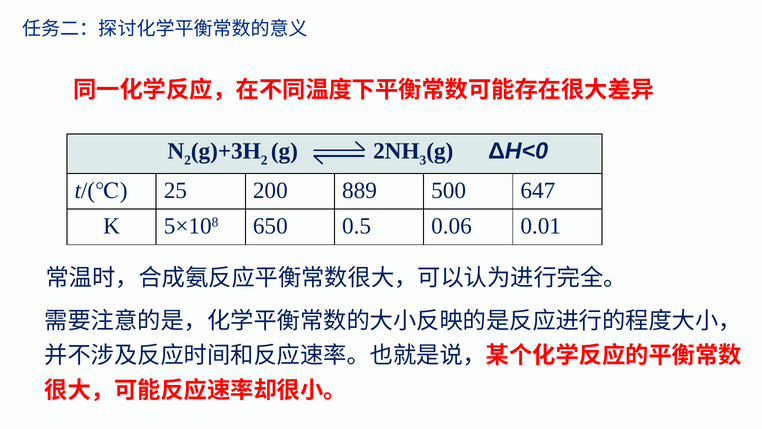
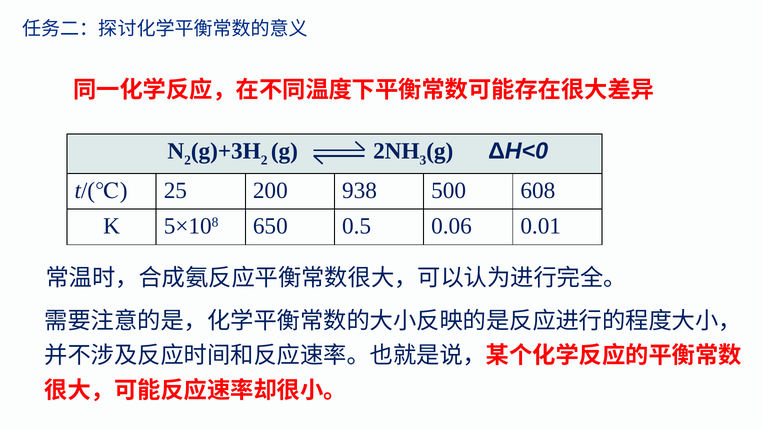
889: 889 -> 938
647: 647 -> 608
